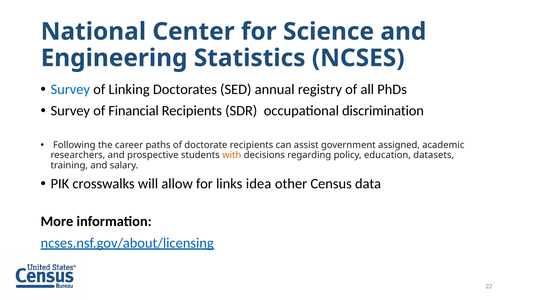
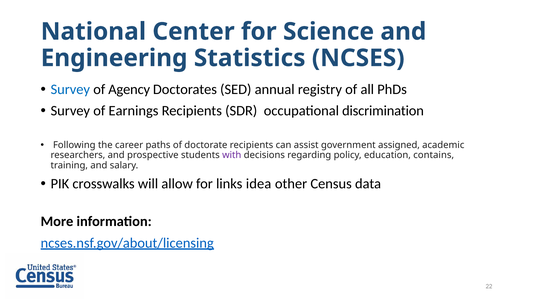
Linking: Linking -> Agency
Financial: Financial -> Earnings
with colour: orange -> purple
datasets: datasets -> contains
